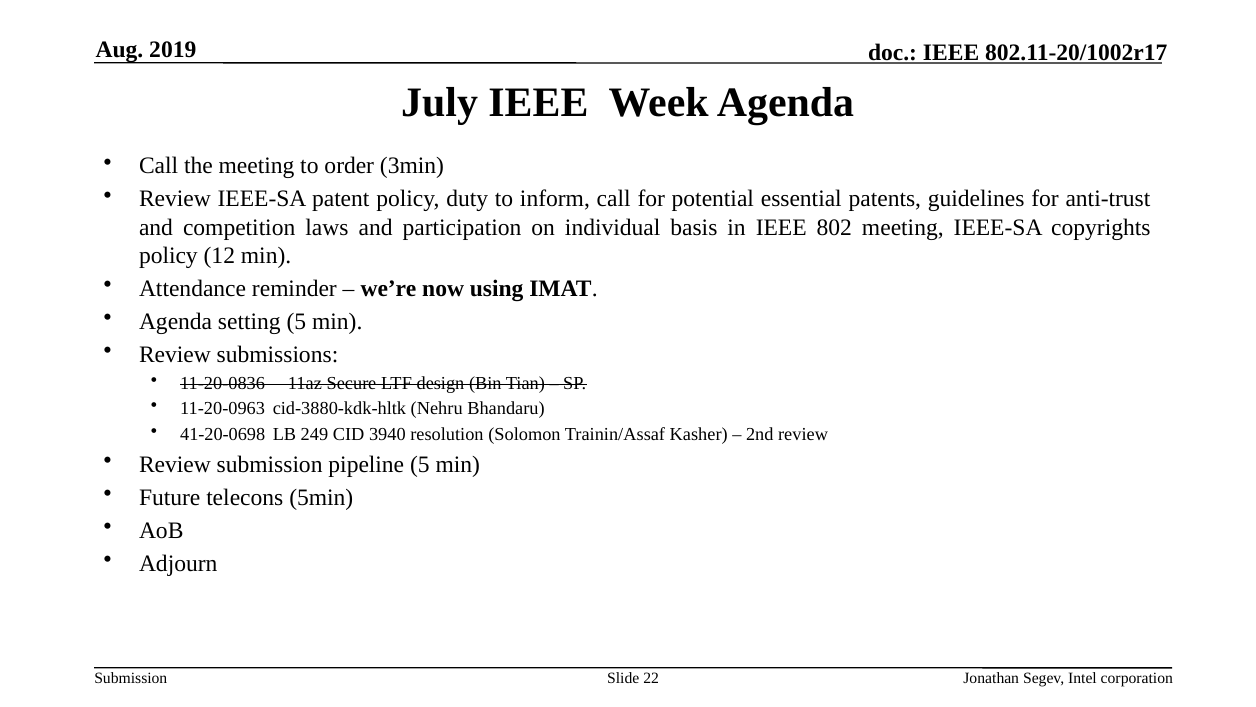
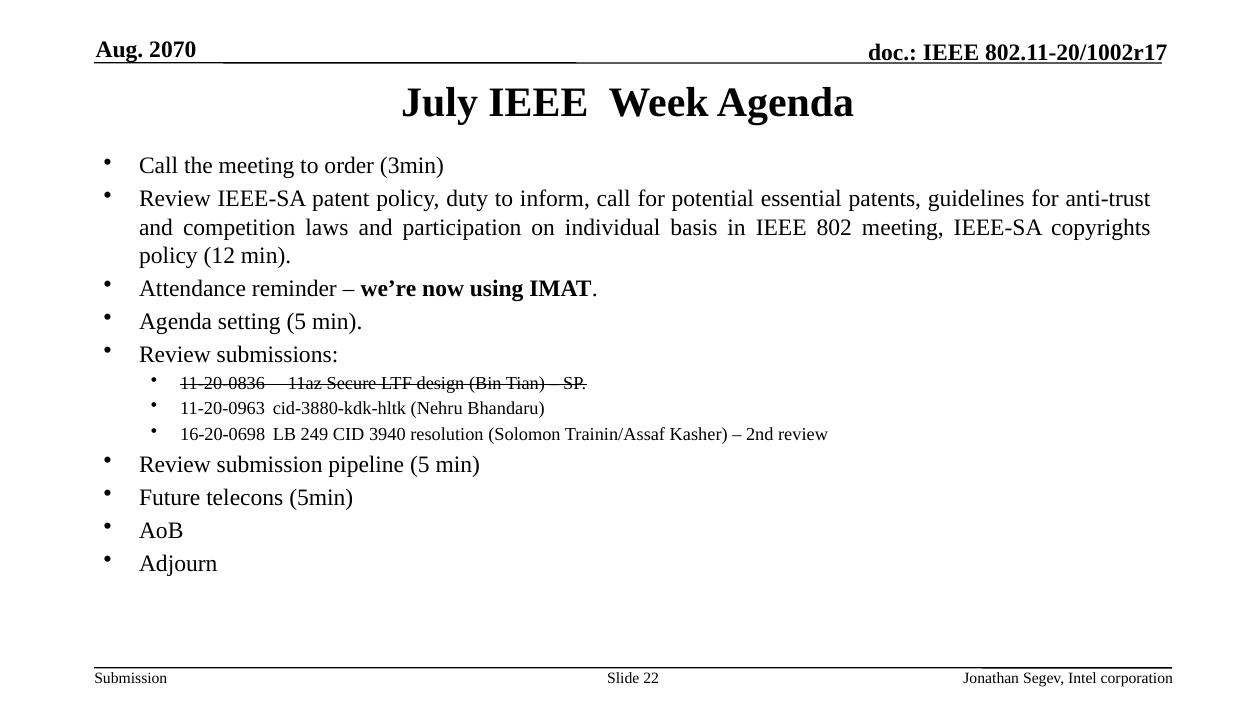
2019: 2019 -> 2070
41-20-0698: 41-20-0698 -> 16-20-0698
